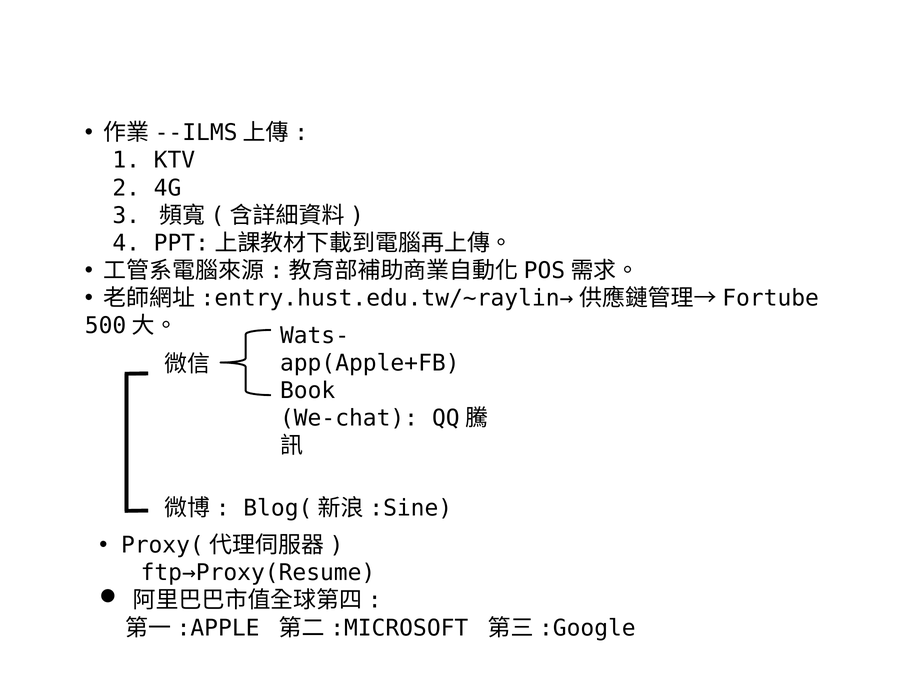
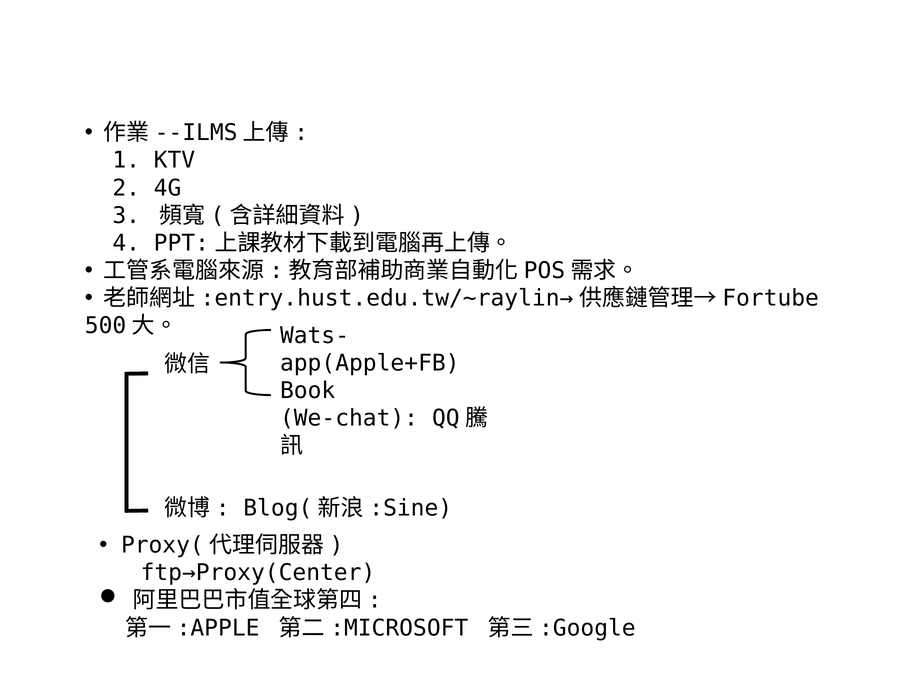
ftp→Proxy(Resume: ftp→Proxy(Resume -> ftp→Proxy(Center
